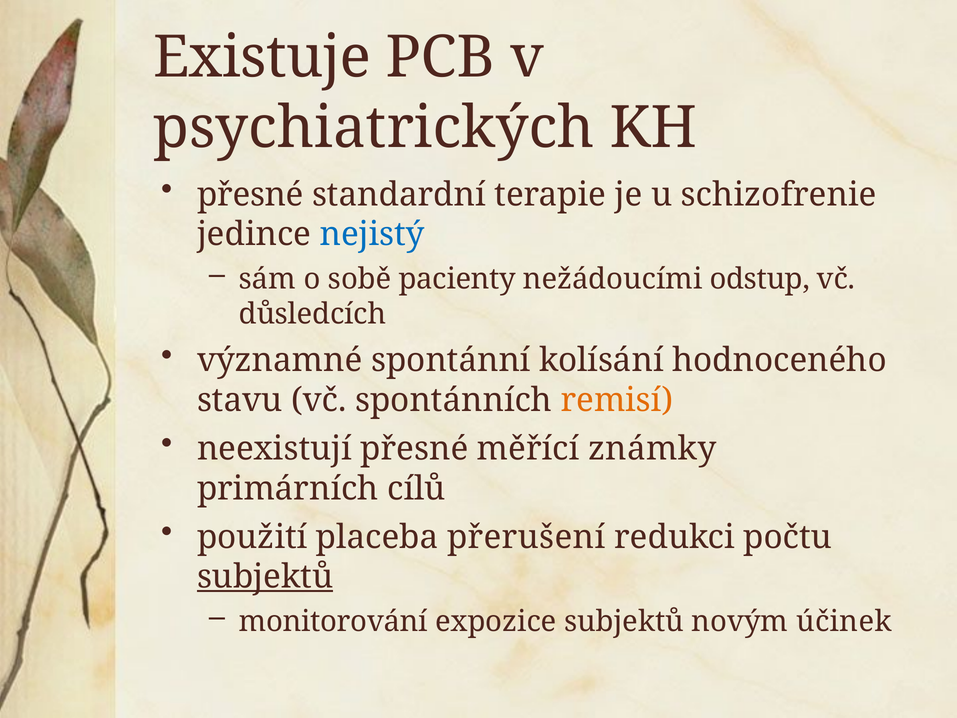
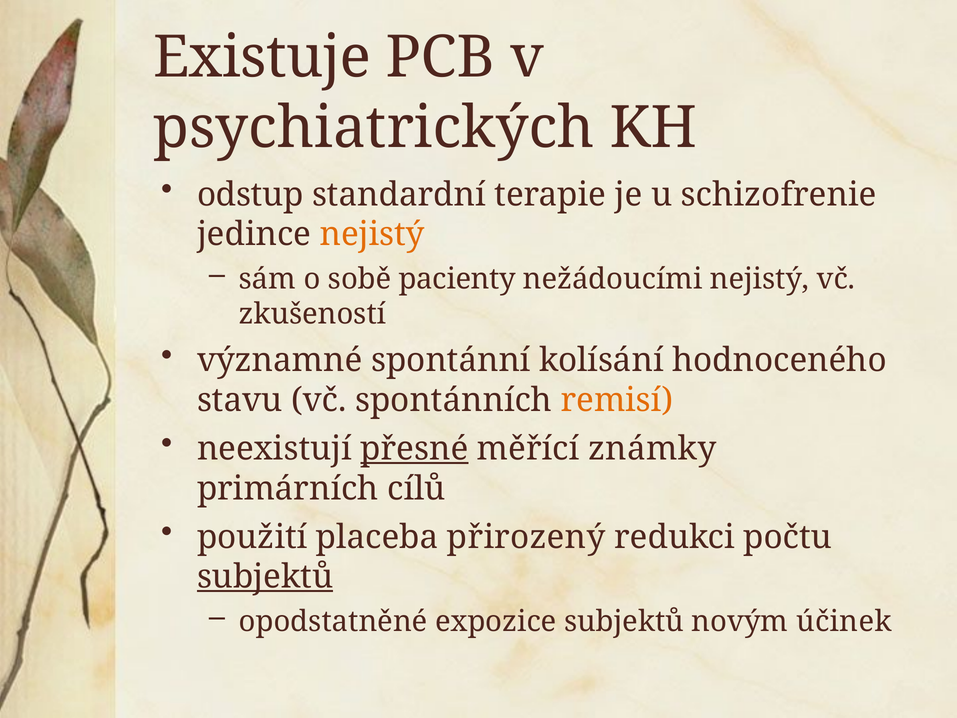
přesné at (250, 195): přesné -> odstup
nejistý at (372, 234) colour: blue -> orange
nežádoucími odstup: odstup -> nejistý
důsledcích: důsledcích -> zkušeností
přesné at (414, 449) underline: none -> present
přerušení: přerušení -> přirozený
monitorování: monitorování -> opodstatněné
